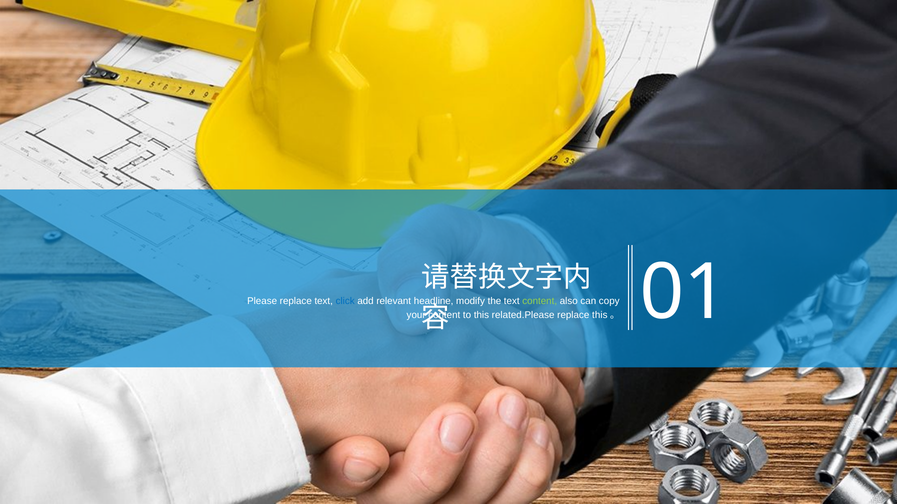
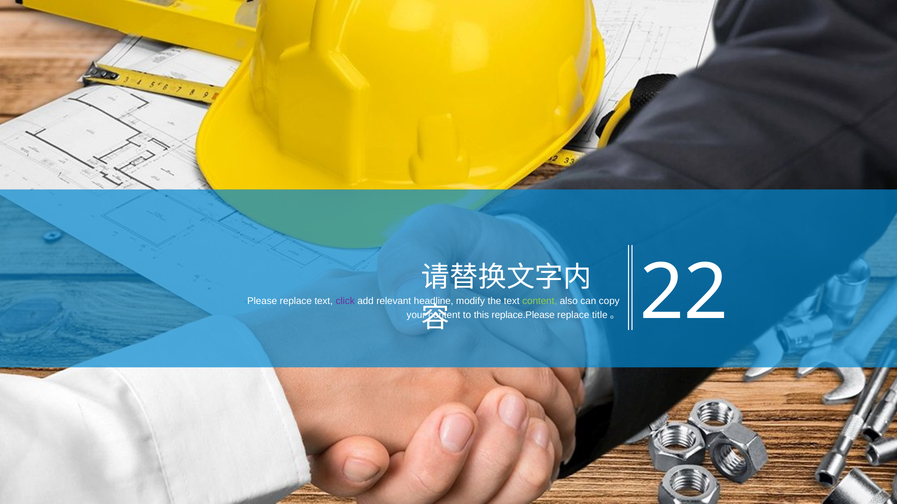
click colour: blue -> purple
related.Please: related.Please -> replace.Please
replace this: this -> title
01: 01 -> 22
